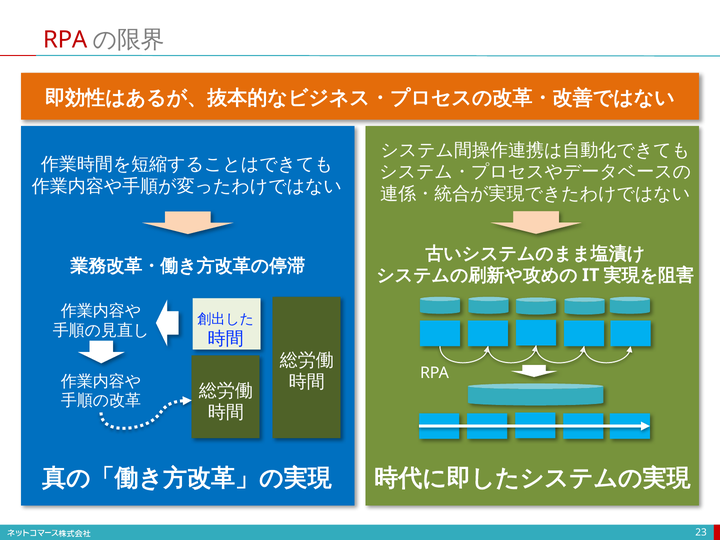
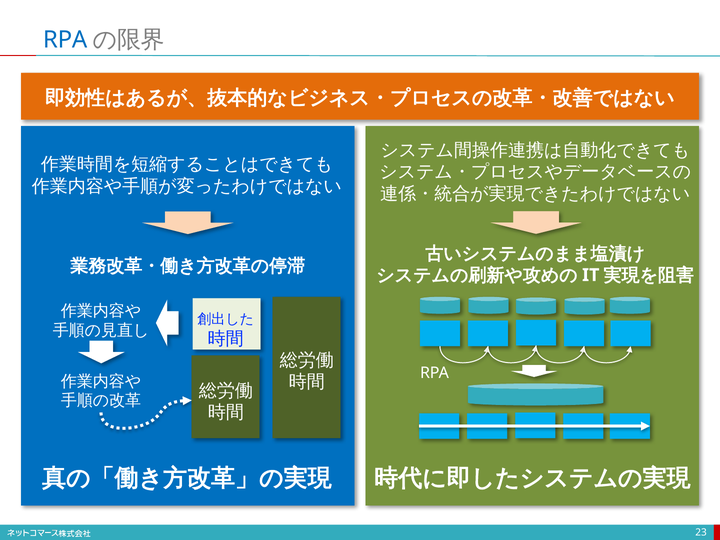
RPA at (65, 40) colour: red -> blue
